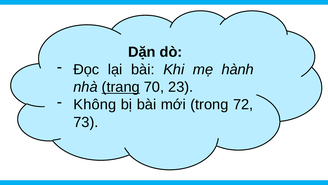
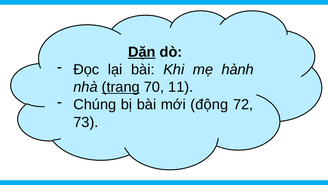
Dặn underline: none -> present
23: 23 -> 11
Không: Không -> Chúng
trong: trong -> động
